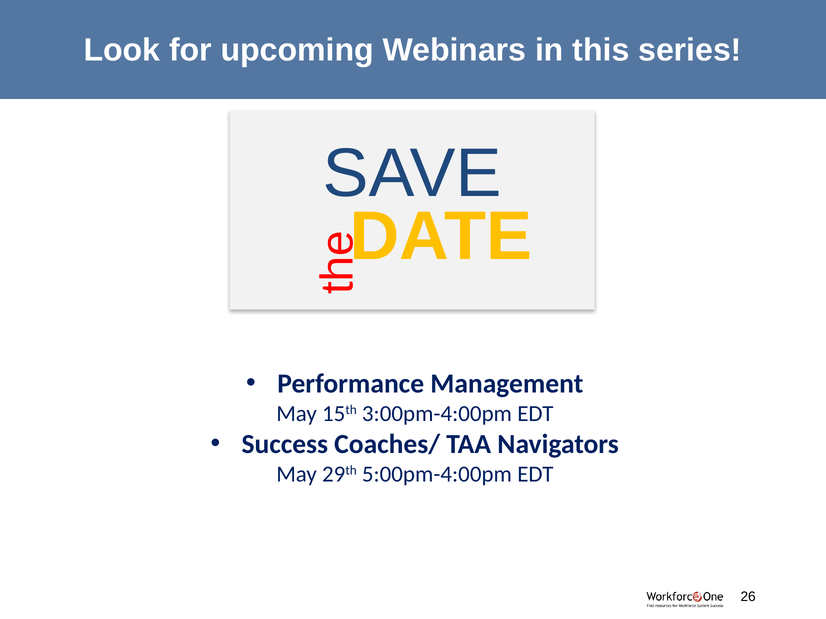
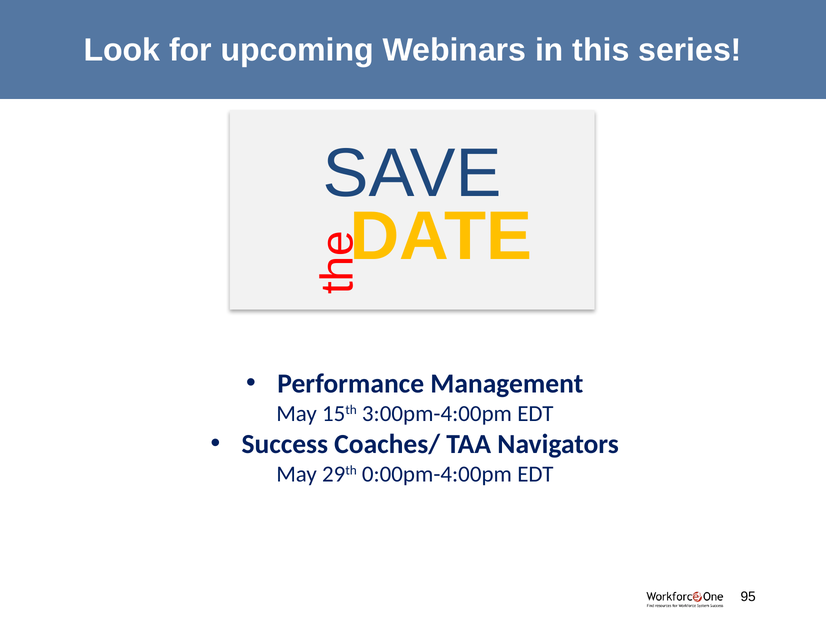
5:00pm-4:00pm: 5:00pm-4:00pm -> 0:00pm-4:00pm
26: 26 -> 95
